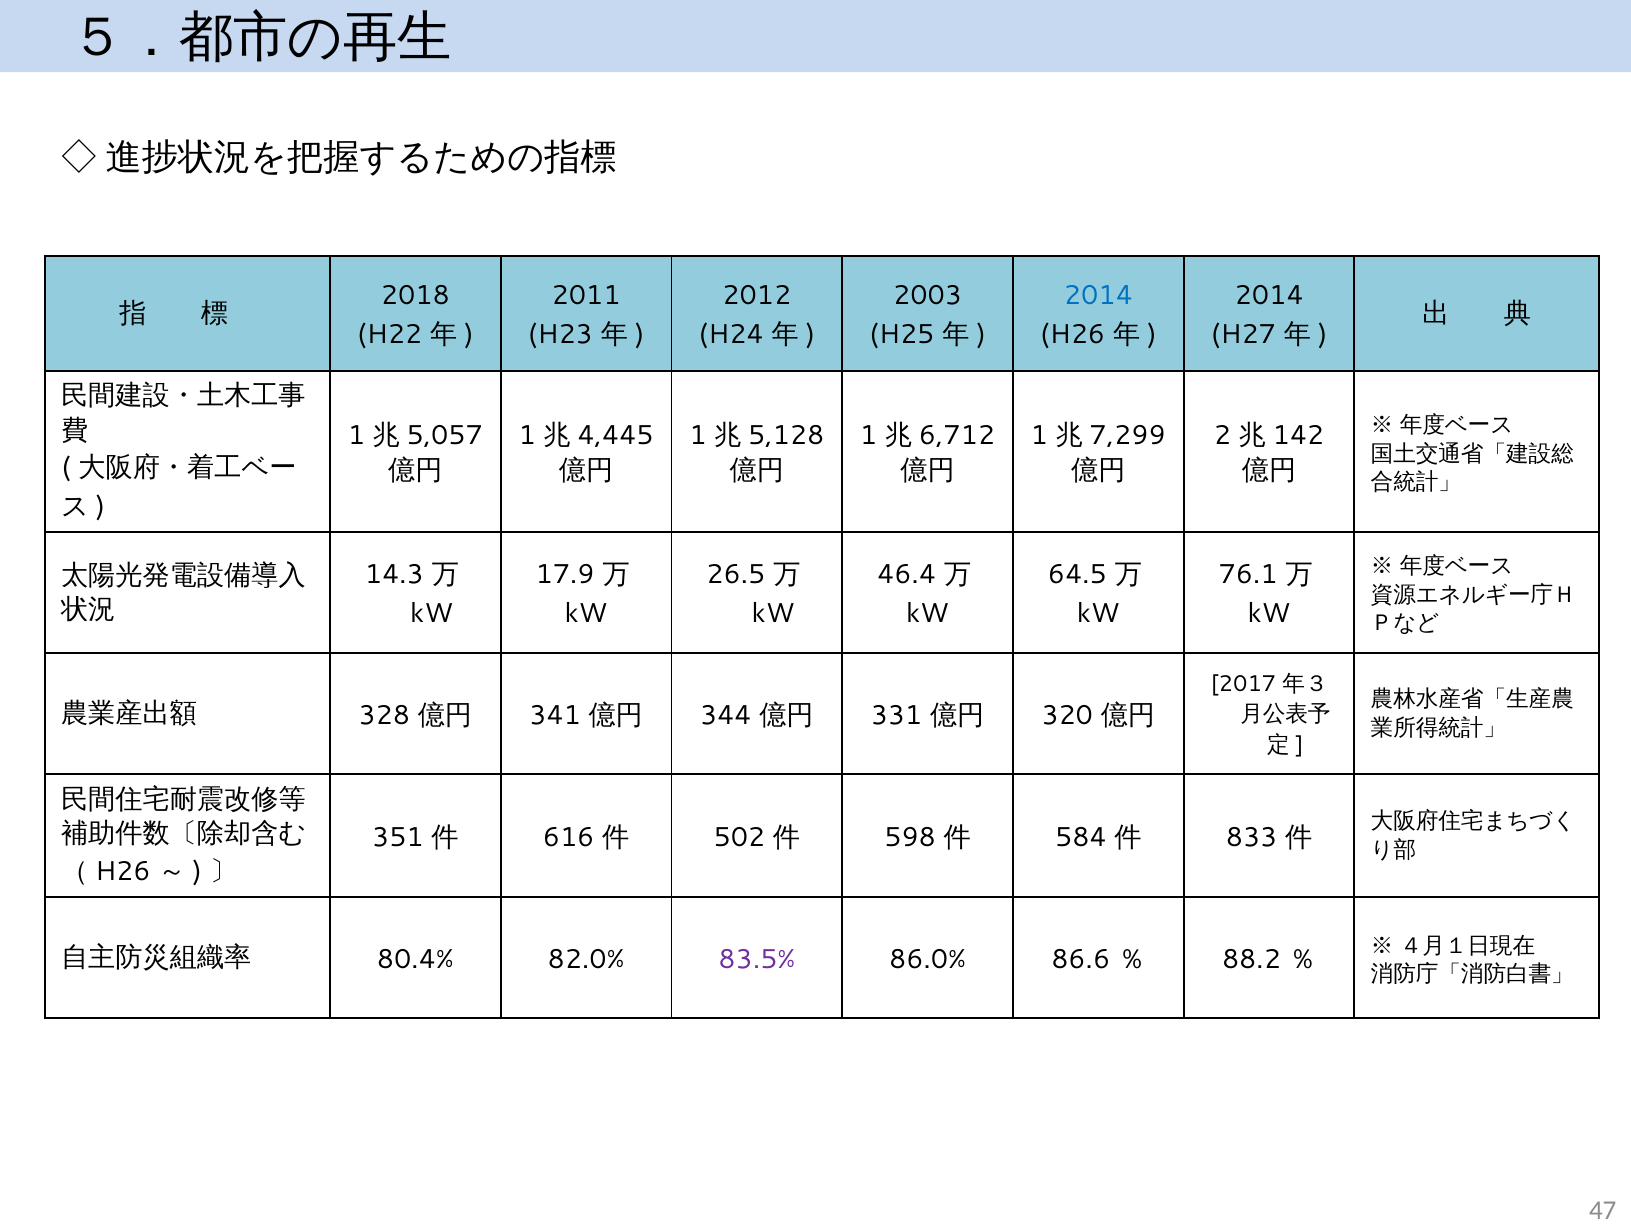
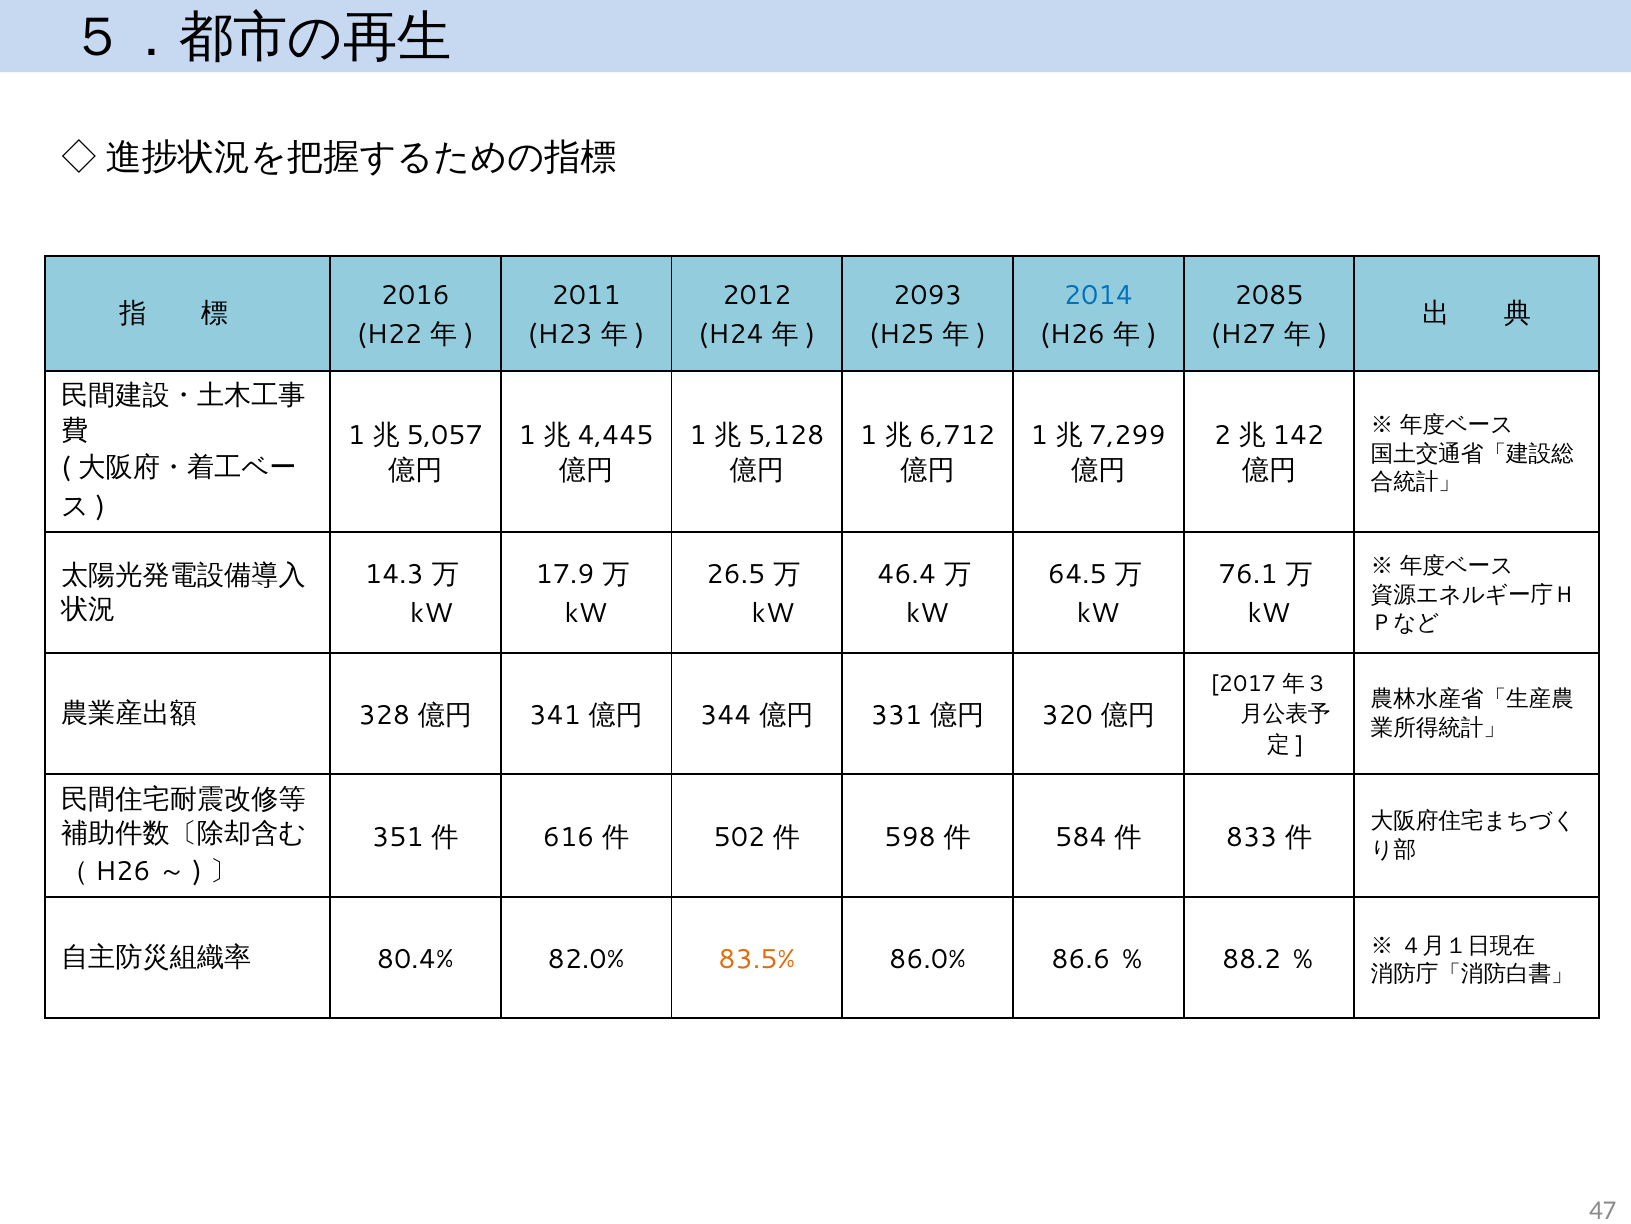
2018: 2018 -> 2016
2003: 2003 -> 2093
2014 at (1269, 296): 2014 -> 2085
83.5% colour: purple -> orange
